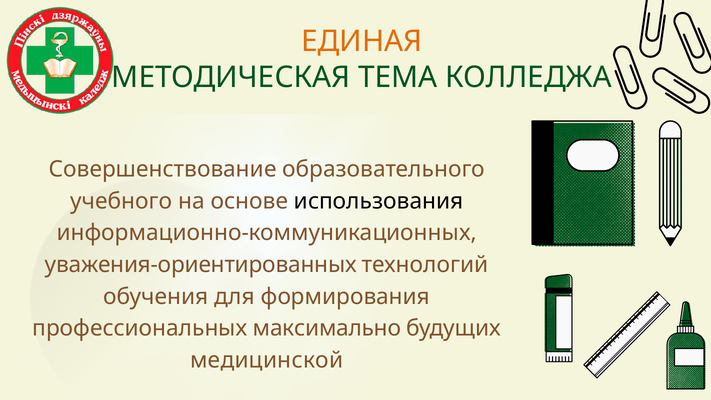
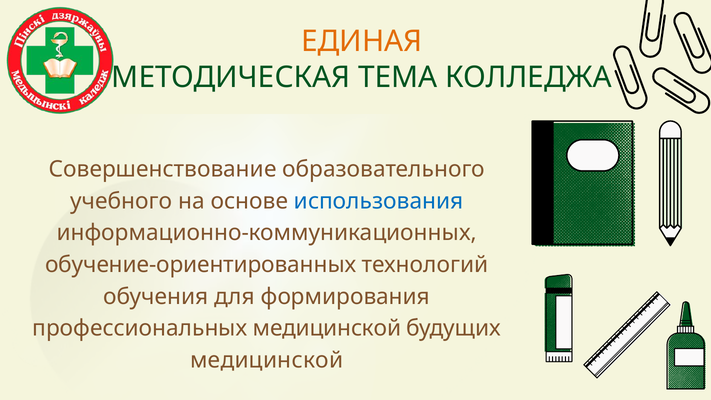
использования colour: black -> blue
уважения-ориентированных: уважения-ориентированных -> обучение-ориентированных
профессиональных максимально: максимально -> медицинской
